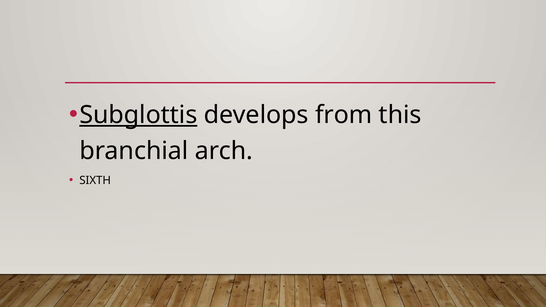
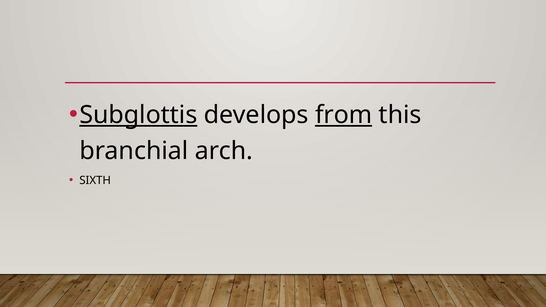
from underline: none -> present
